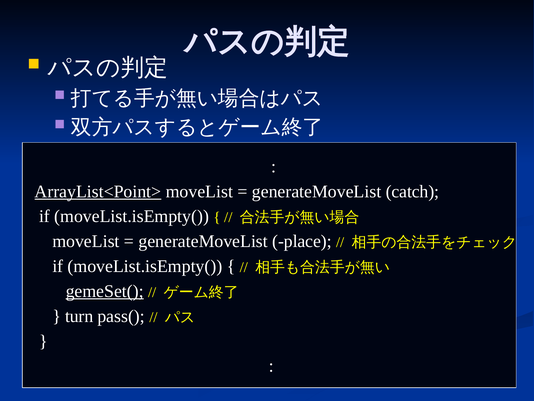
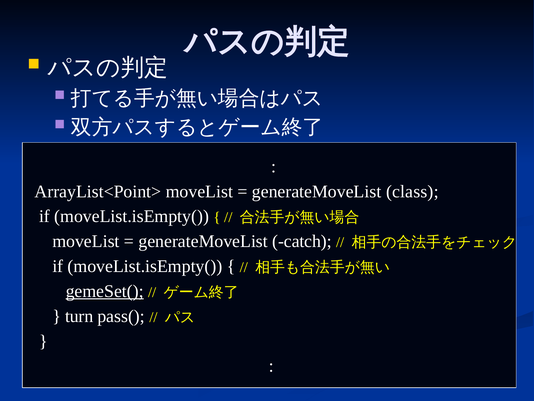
ArrayList<Point> underline: present -> none
catch: catch -> class
place: place -> catch
